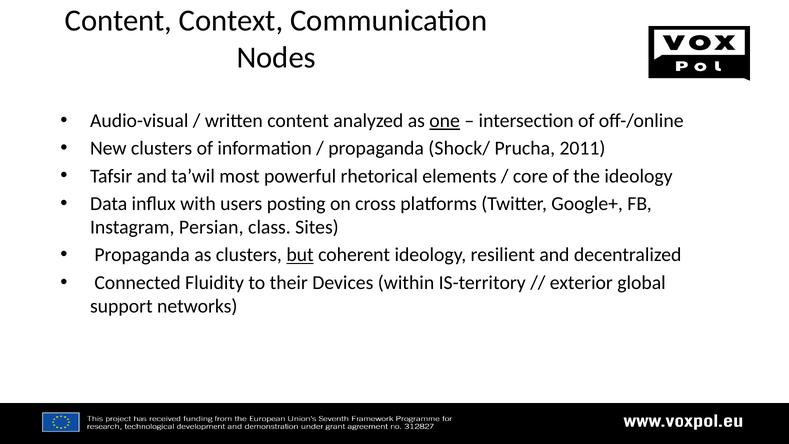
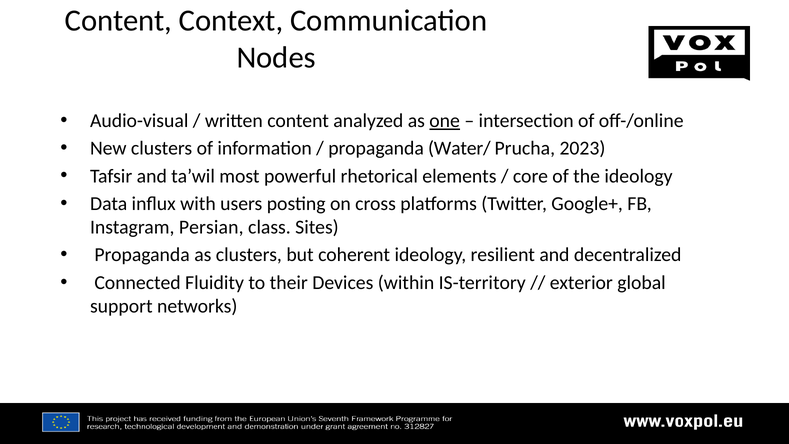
Shock/: Shock/ -> Water/
2011: 2011 -> 2023
but underline: present -> none
